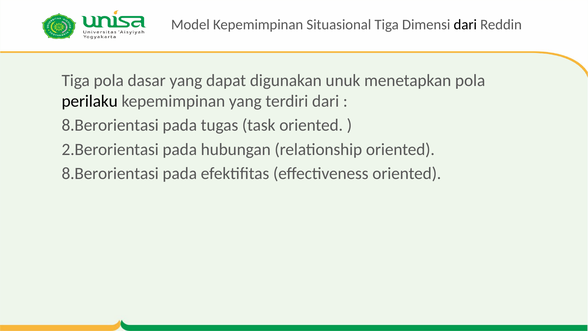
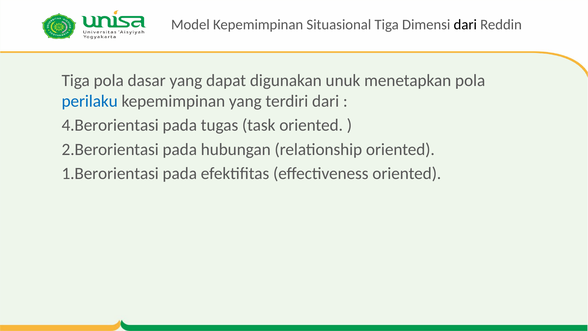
perilaku colour: black -> blue
8.Berorientasi at (110, 125): 8.Berorientasi -> 4.Berorientasi
8.Berorientasi at (110, 173): 8.Berorientasi -> 1.Berorientasi
